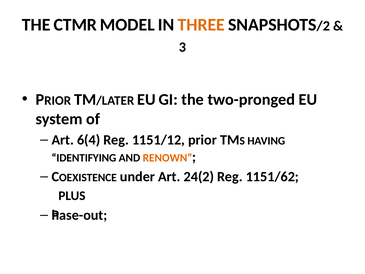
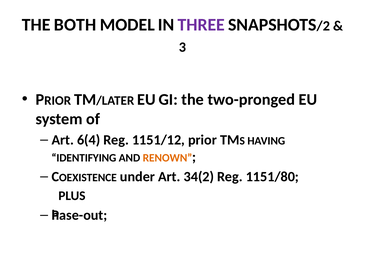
CTMR: CTMR -> BOTH
THREE colour: orange -> purple
24(2: 24(2 -> 34(2
1151/62: 1151/62 -> 1151/80
